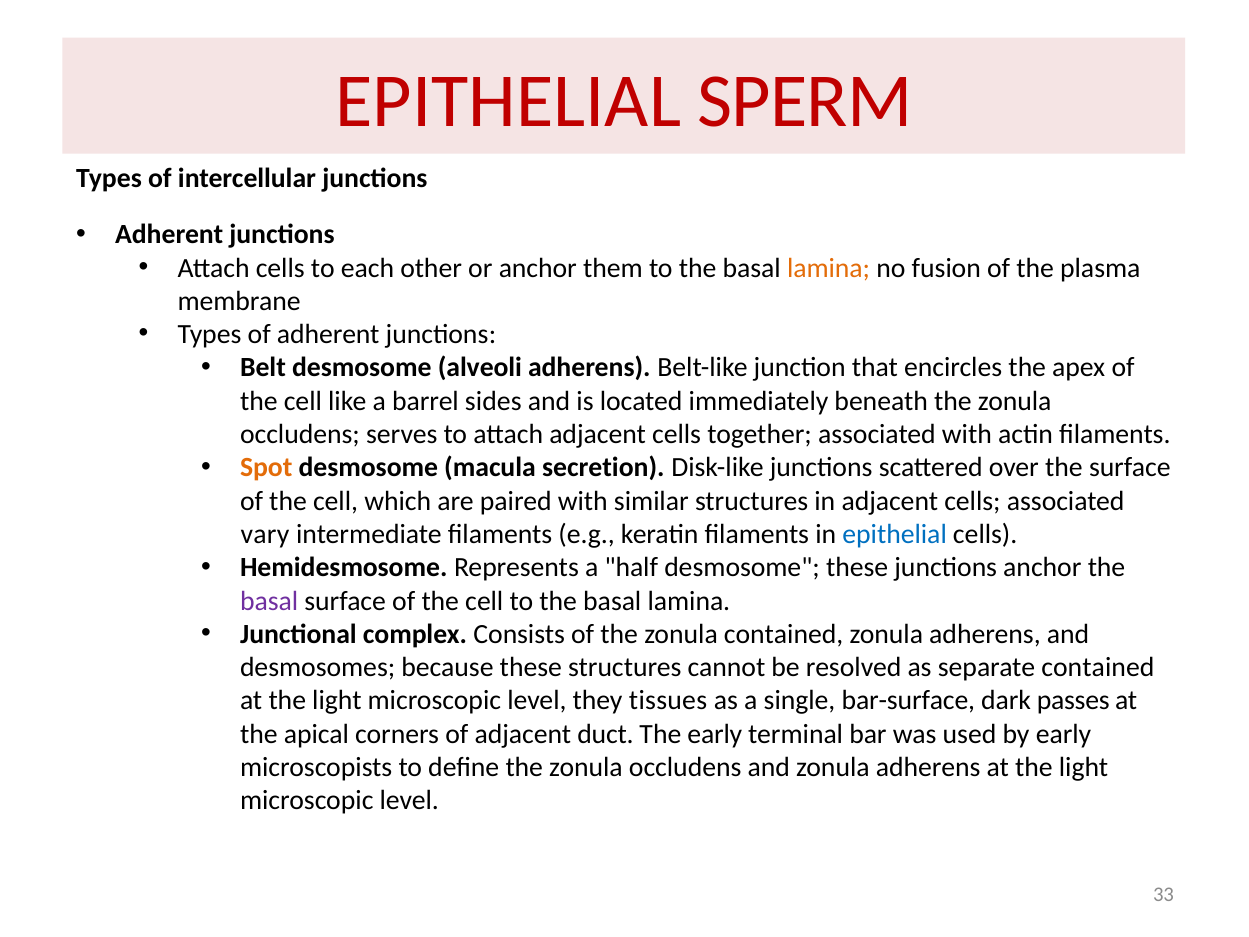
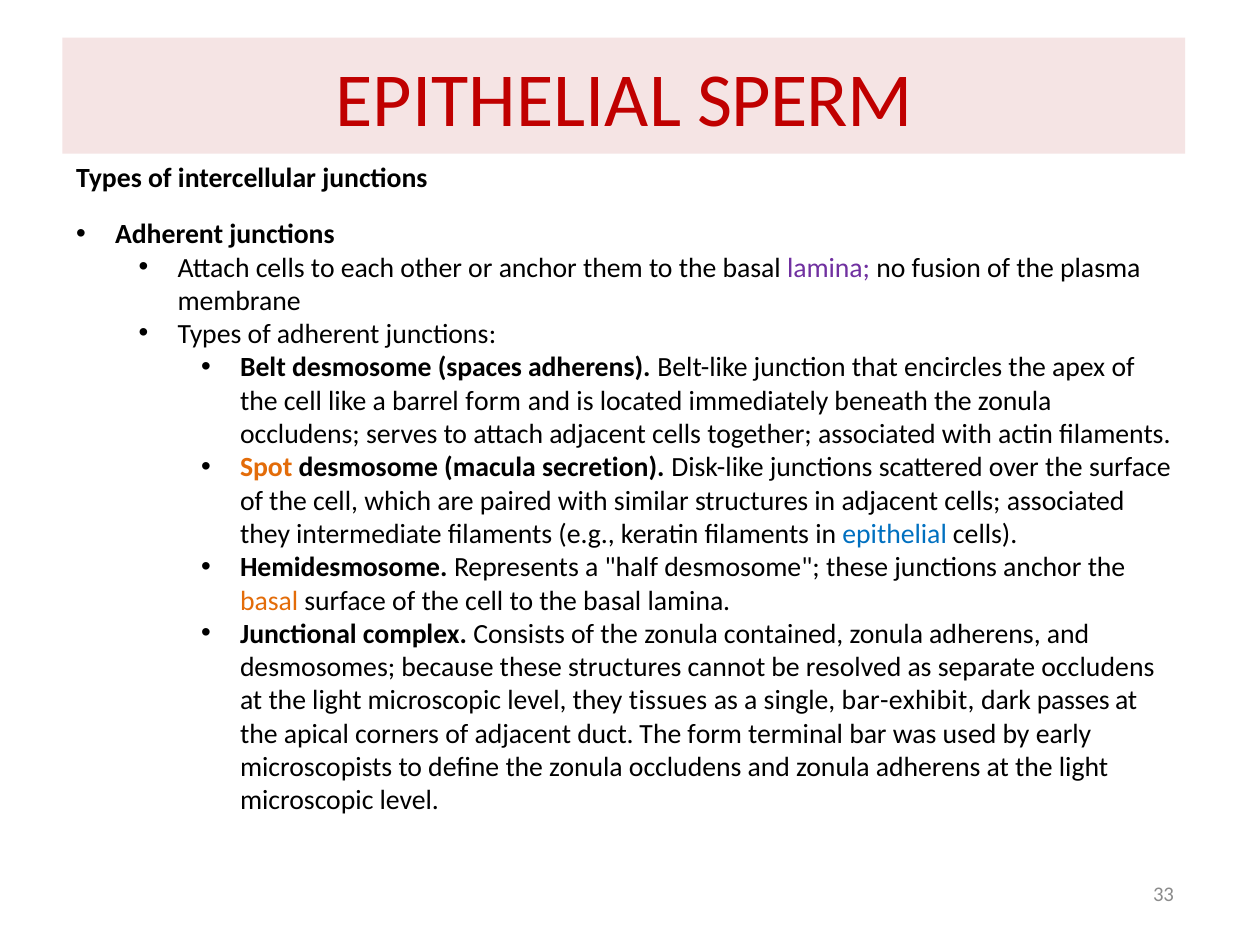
lamina at (829, 268) colour: orange -> purple
alveoli: alveoli -> spaces
barrel sides: sides -> form
vary at (265, 534): vary -> they
basal at (269, 601) colour: purple -> orange
separate contained: contained -> occludens
bar-surface: bar-surface -> bar-exhibit
The early: early -> form
